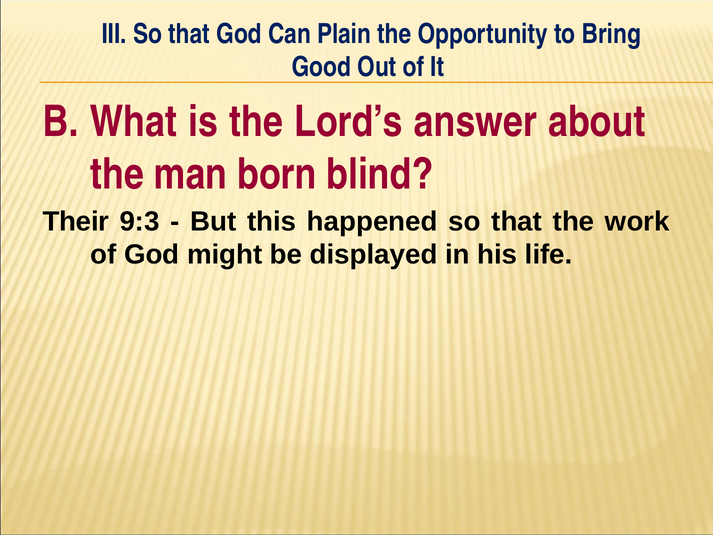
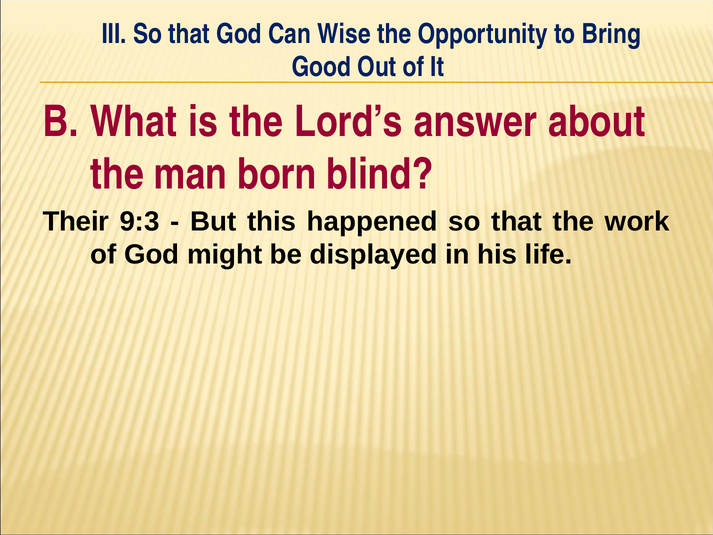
Plain: Plain -> Wise
